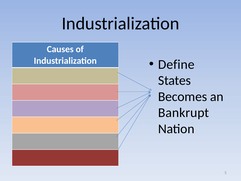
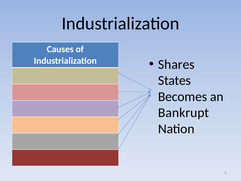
Define: Define -> Shares
